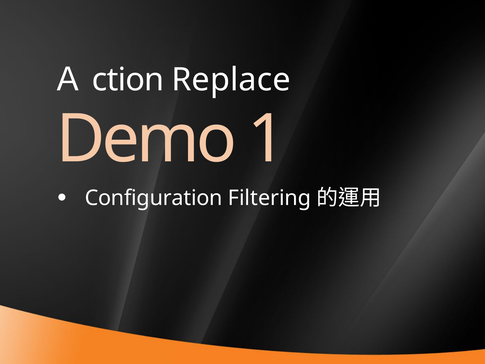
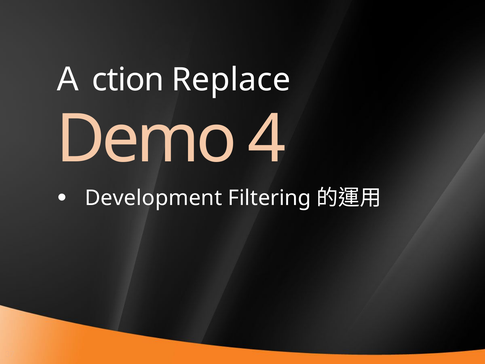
1: 1 -> 4
Configuration: Configuration -> Development
